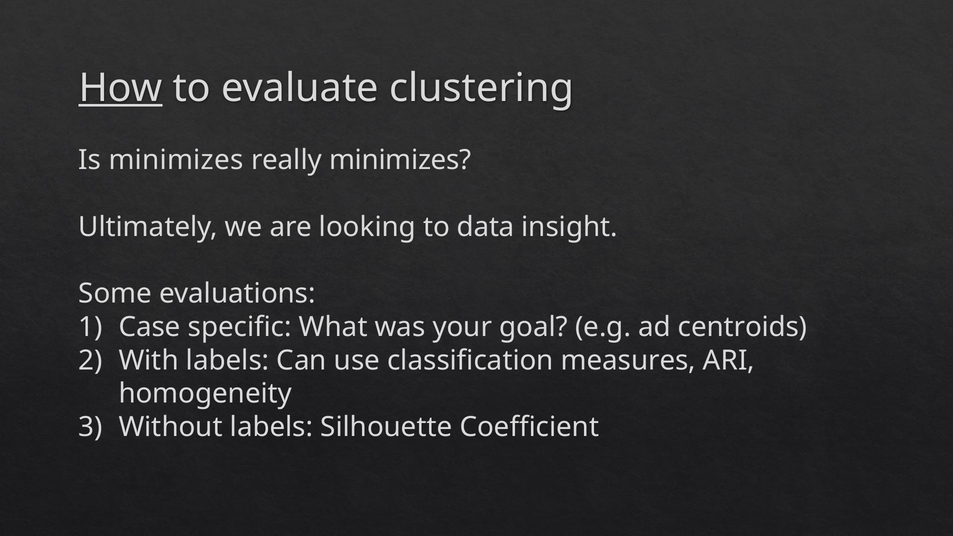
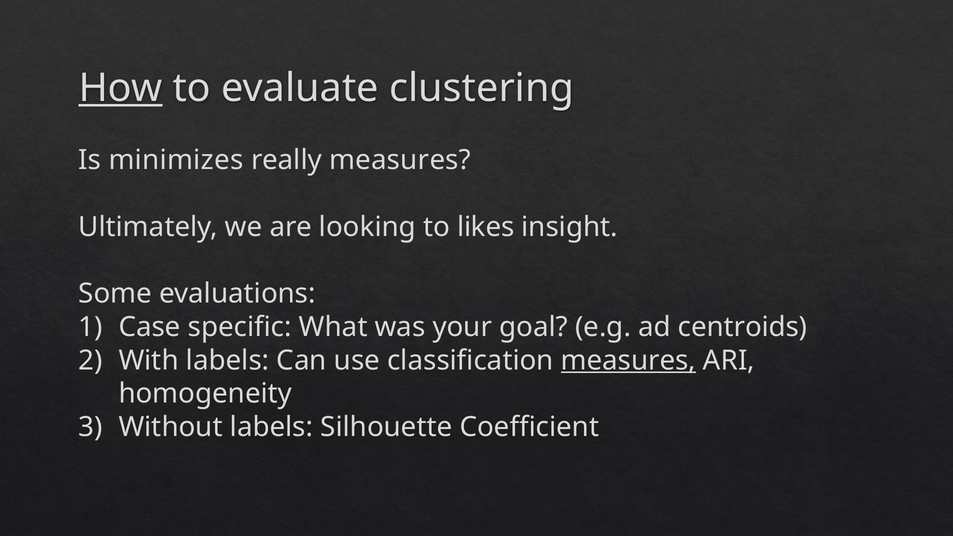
really minimizes: minimizes -> measures
data: data -> likes
measures at (628, 360) underline: none -> present
